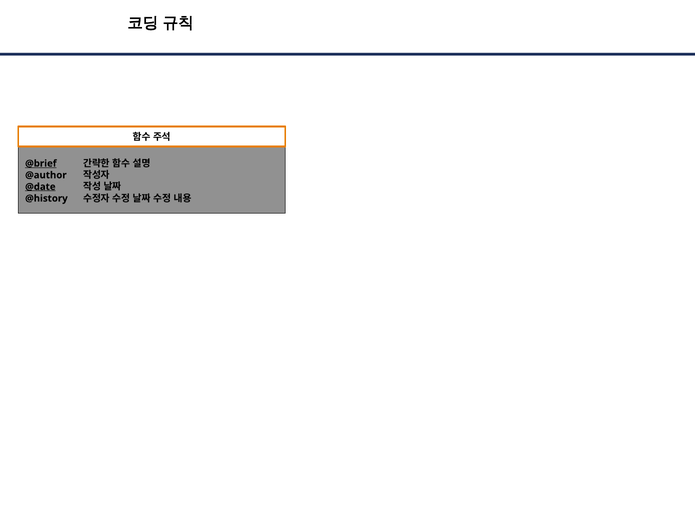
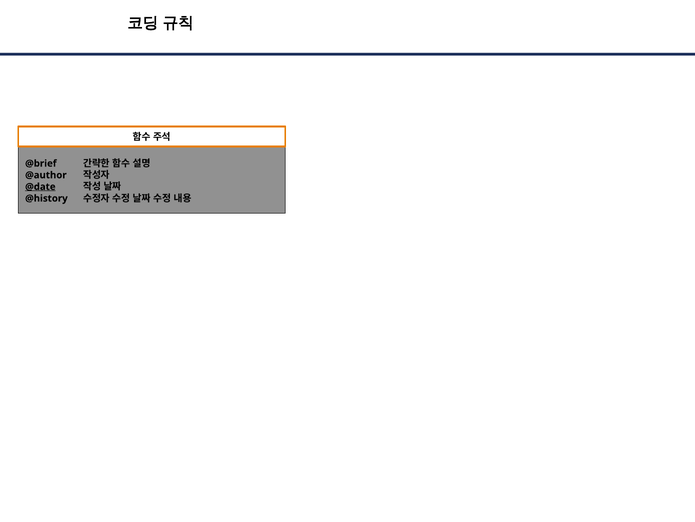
@brief underline: present -> none
